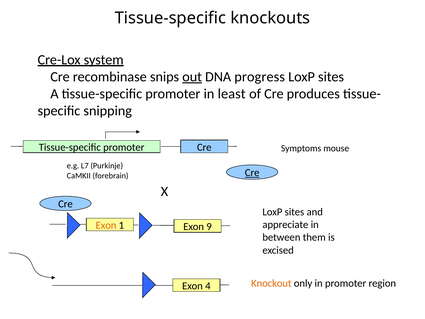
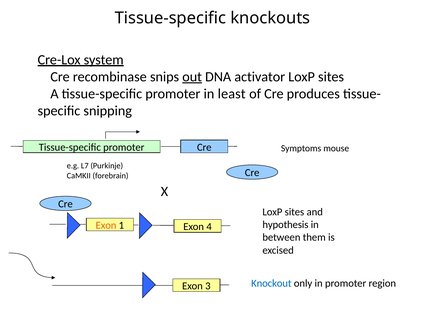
progress: progress -> activator
Cre at (252, 173) underline: present -> none
appreciate: appreciate -> hypothesis
9: 9 -> 4
Knockout colour: orange -> blue
4: 4 -> 3
